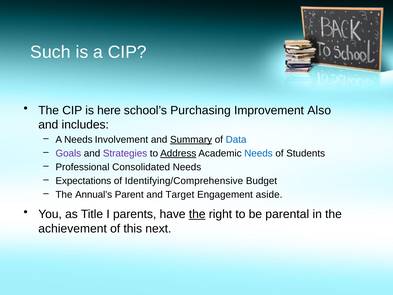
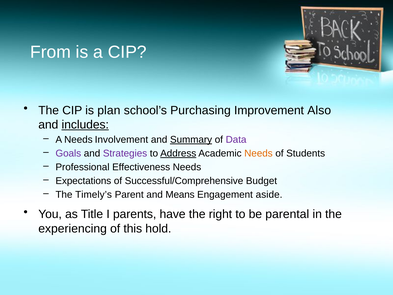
Such: Such -> From
here: here -> plan
includes underline: none -> present
Data colour: blue -> purple
Needs at (258, 153) colour: blue -> orange
Consolidated: Consolidated -> Effectiveness
Identifying/Comprehensive: Identifying/Comprehensive -> Successful/Comprehensive
Annual’s: Annual’s -> Timely’s
Target: Target -> Means
the at (197, 214) underline: present -> none
achievement: achievement -> experiencing
next: next -> hold
